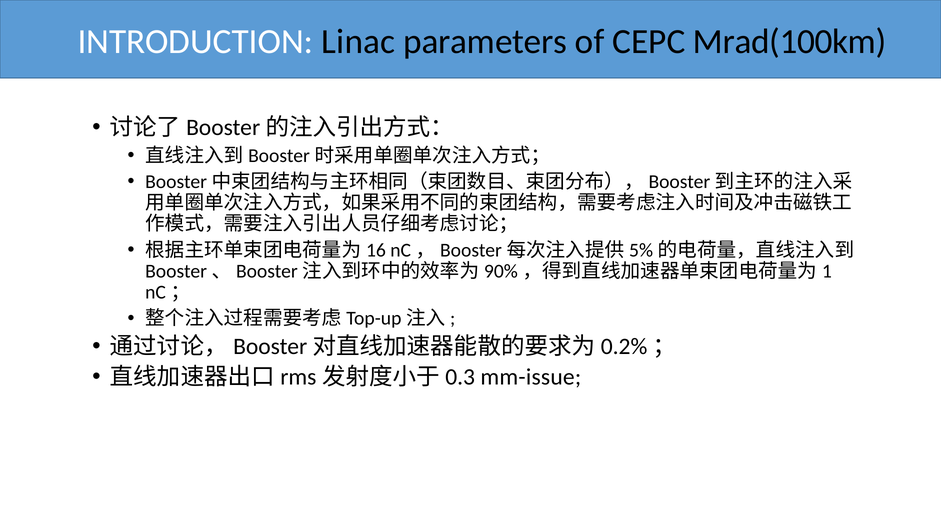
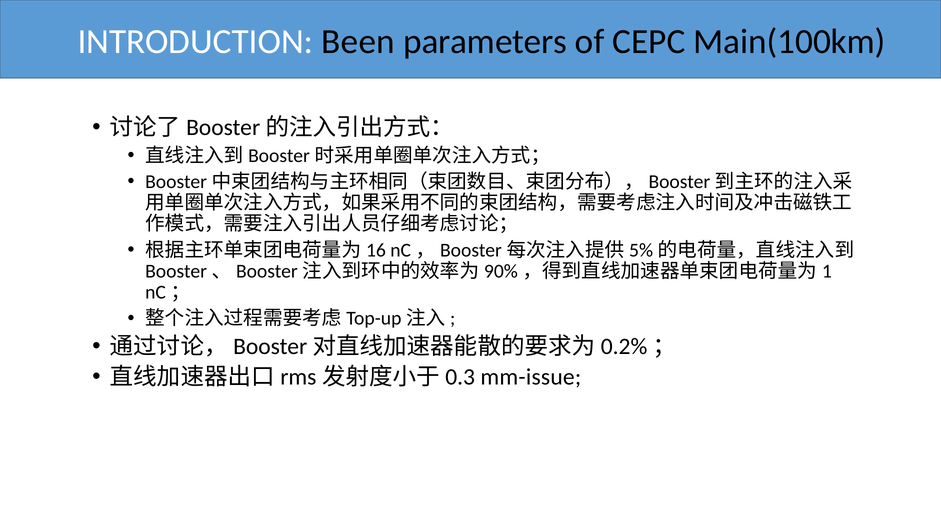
Linac: Linac -> Been
Mrad(100km: Mrad(100km -> Main(100km
